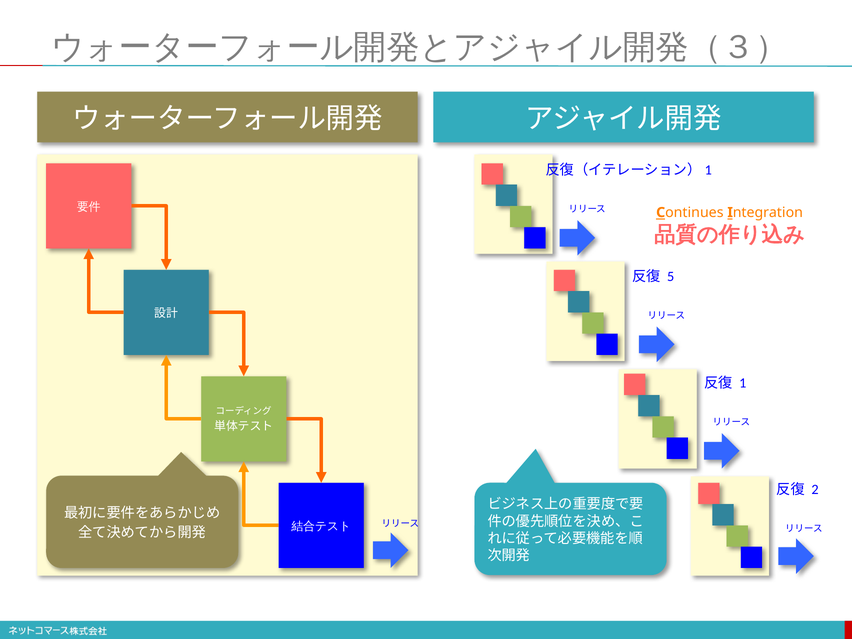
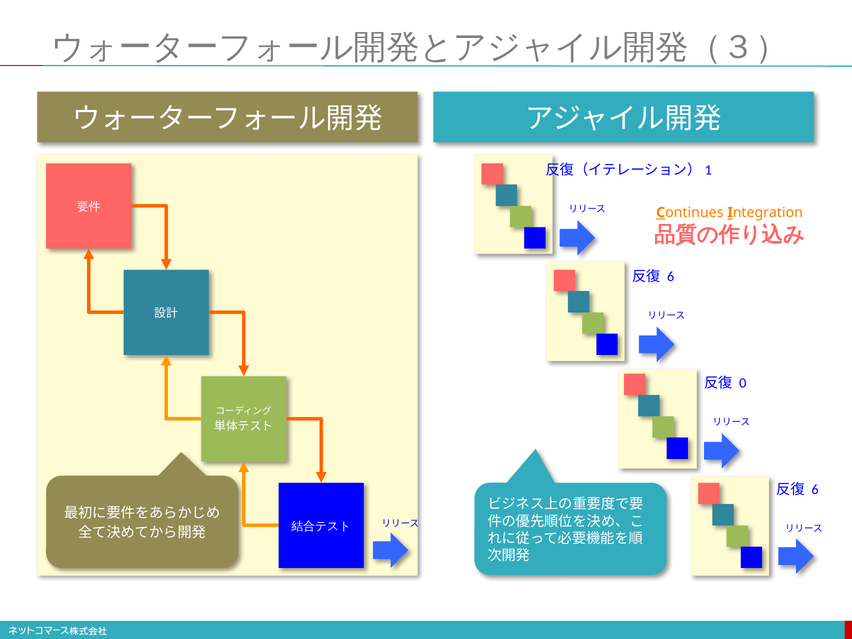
5 at (671, 276): 5 -> 6
1: 1 -> 0
2 at (815, 489): 2 -> 6
